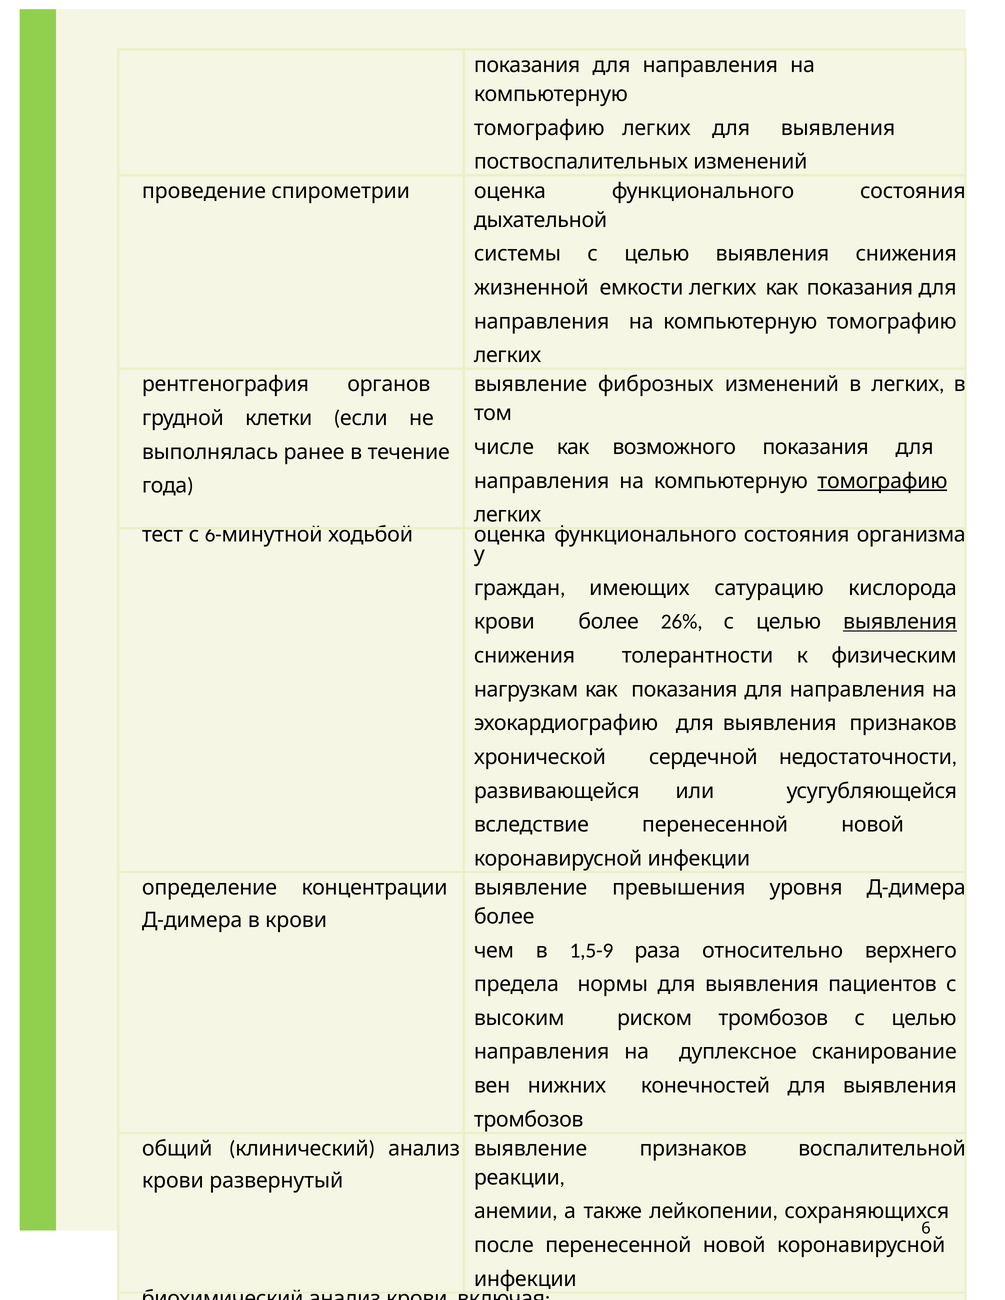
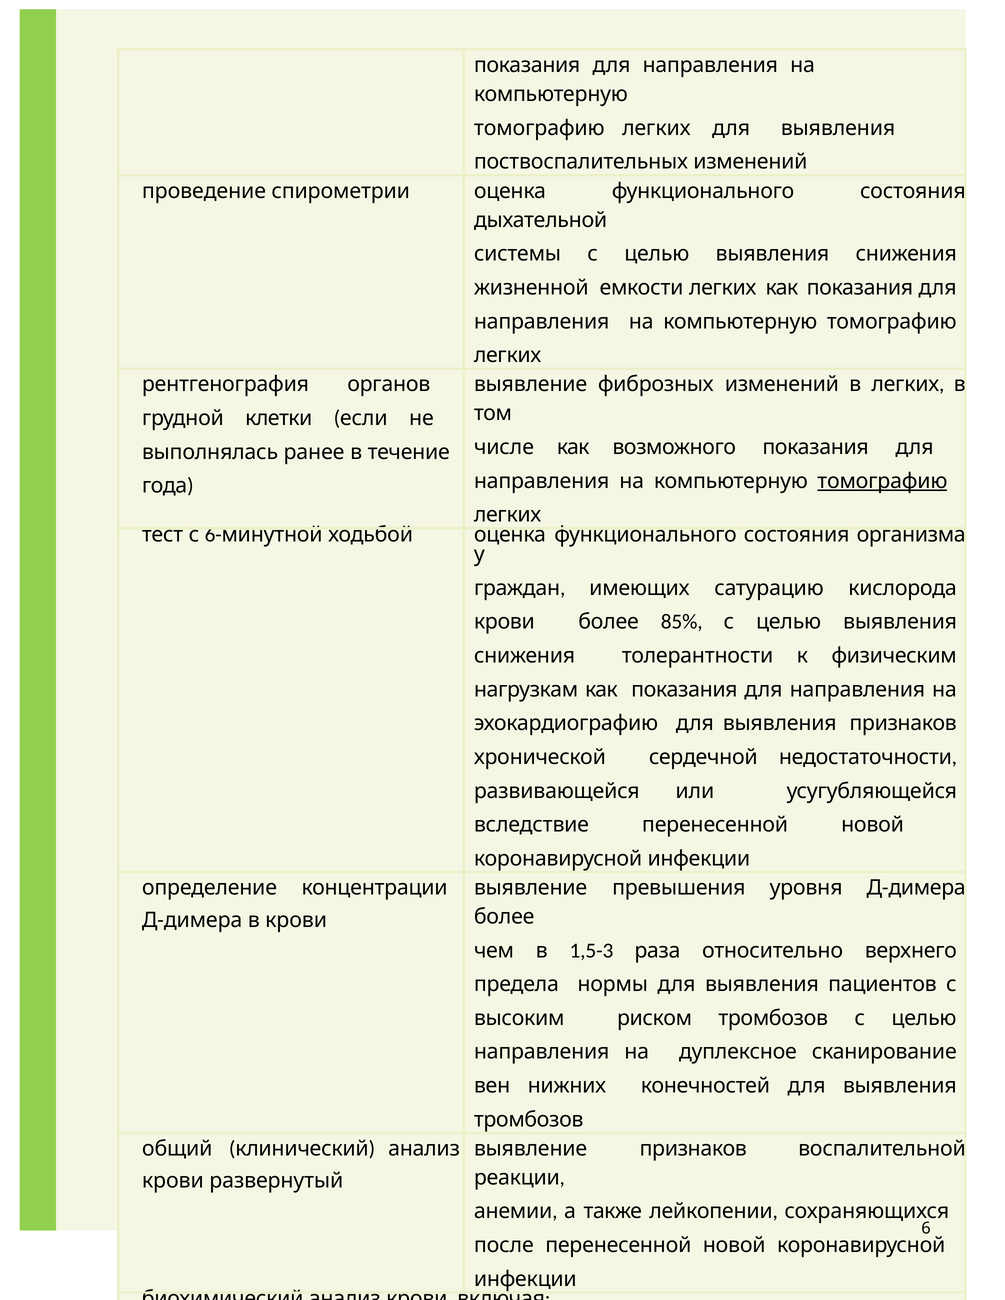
26%: 26% -> 85%
выявления at (900, 622) underline: present -> none
1,5-9: 1,5-9 -> 1,5-3
